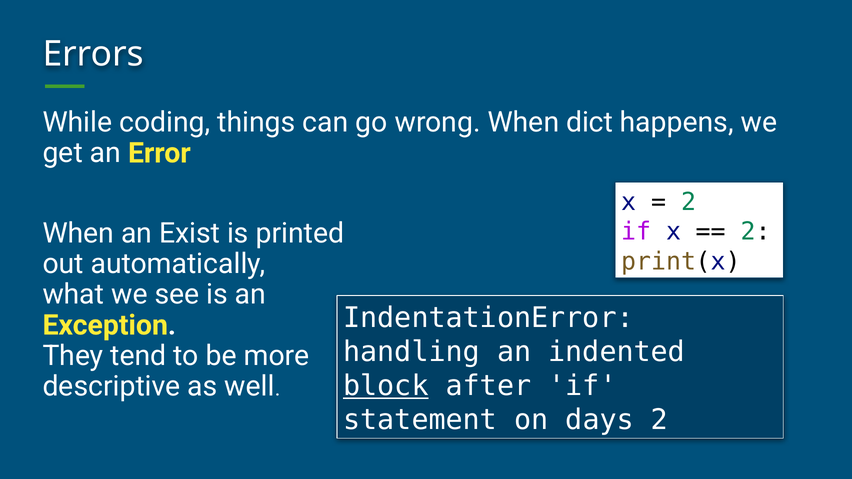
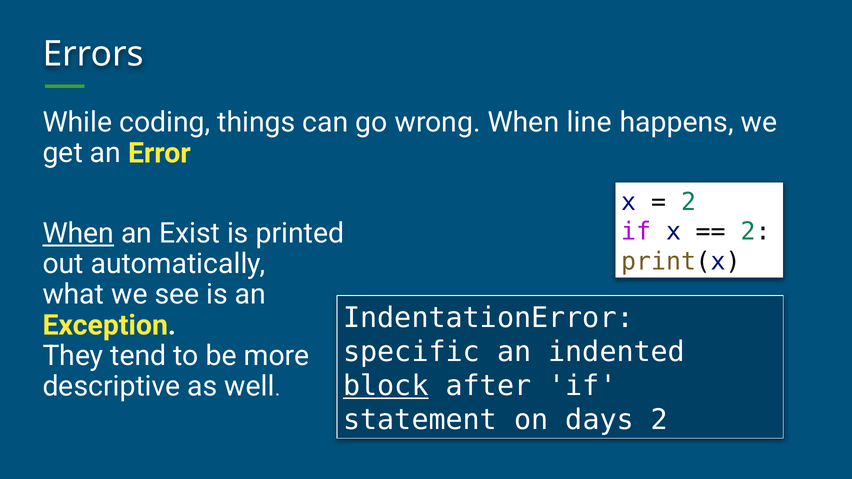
dict: dict -> line
When at (78, 233) underline: none -> present
handling: handling -> specific
